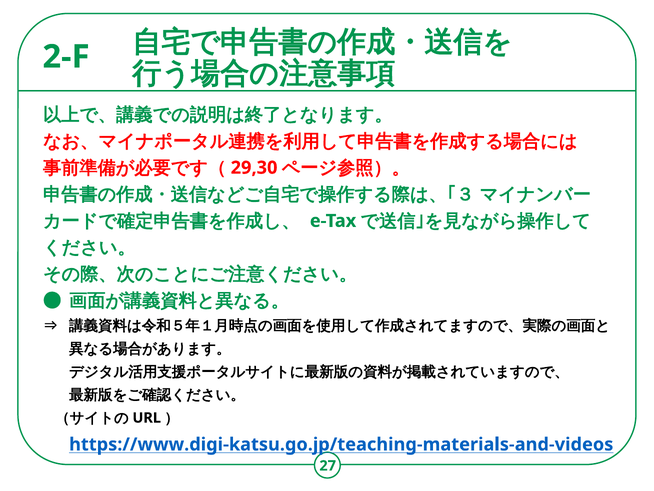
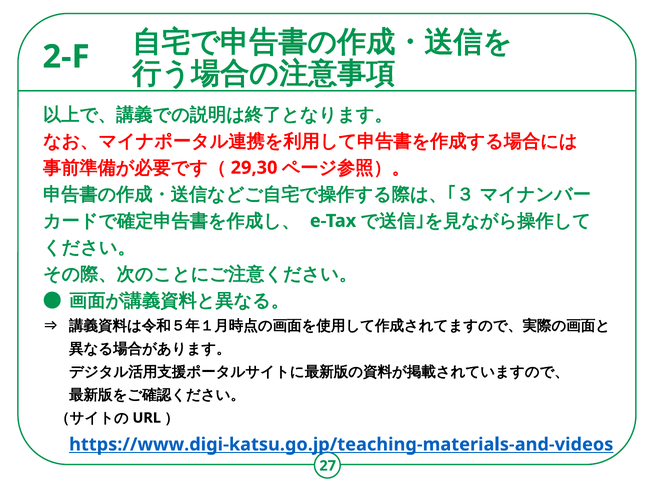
https://www.digi-katsu.go.jp/teaching-materials-and-videos underline: none -> present
